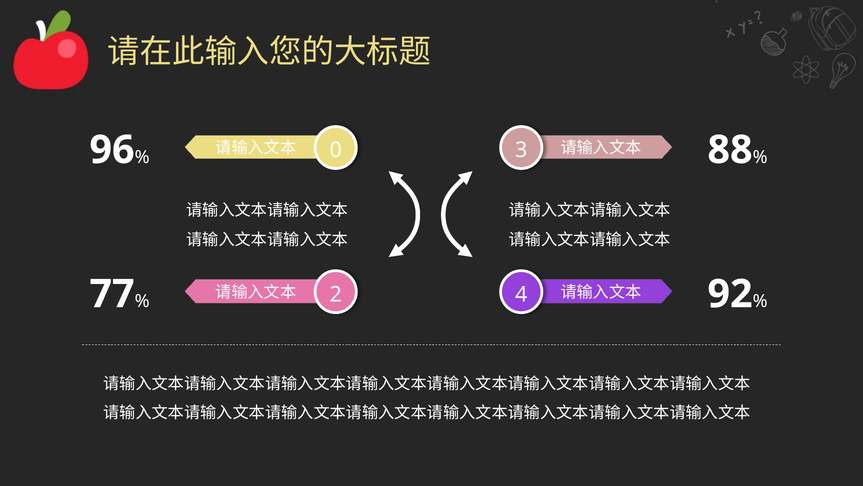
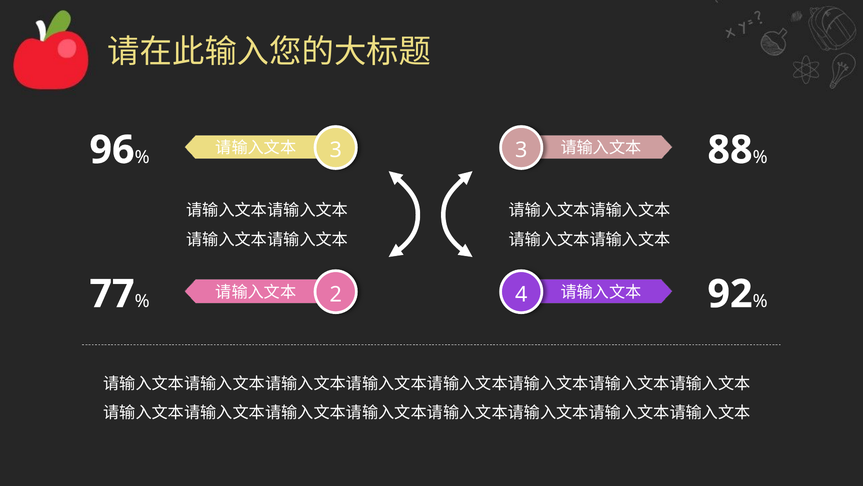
0 at (336, 150): 0 -> 3
